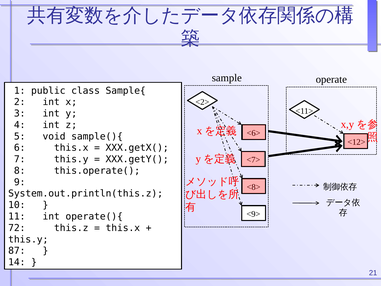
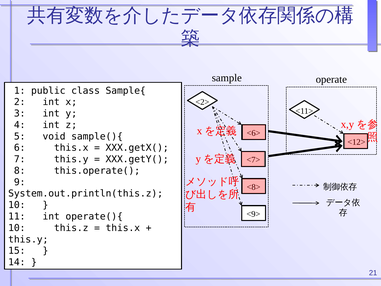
72 at (17, 228): 72 -> 10
87: 87 -> 15
